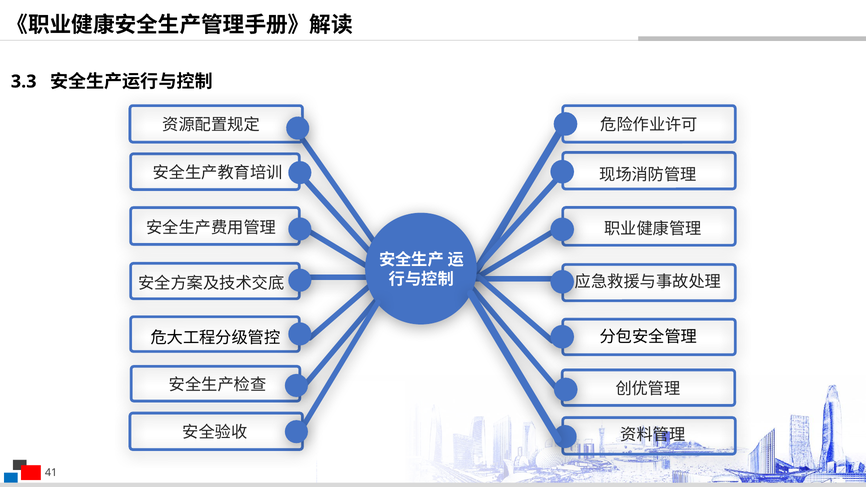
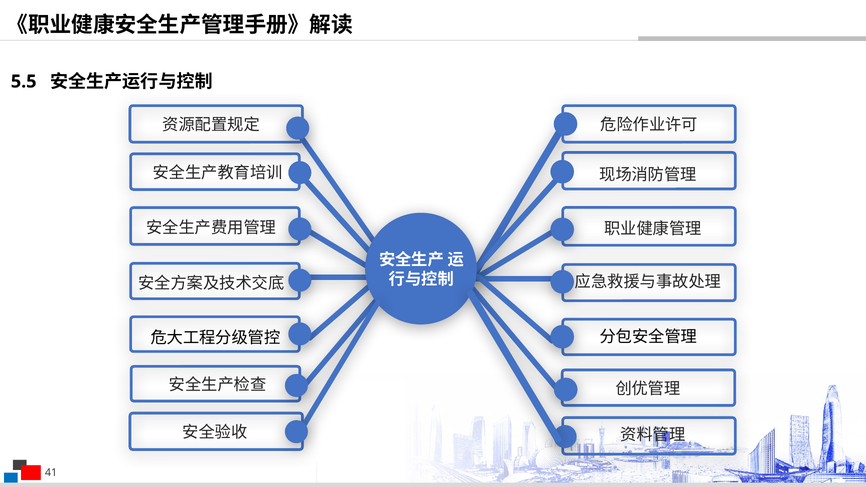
3.3: 3.3 -> 5.5
